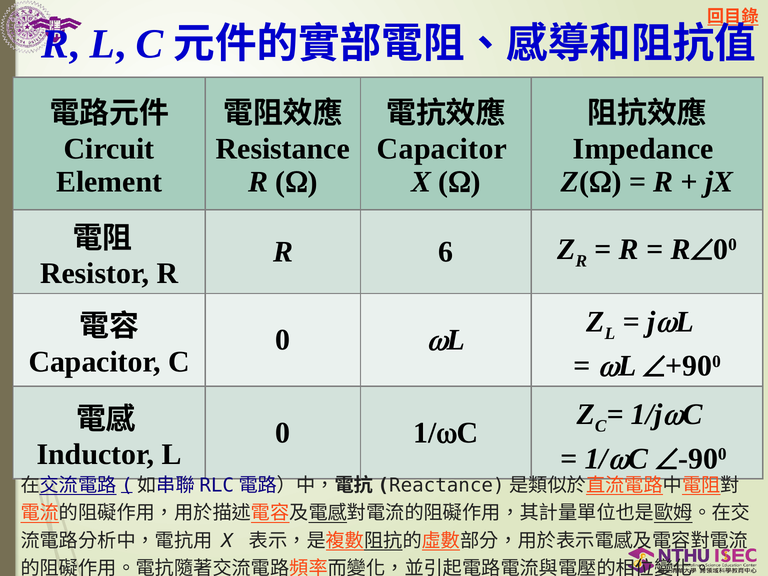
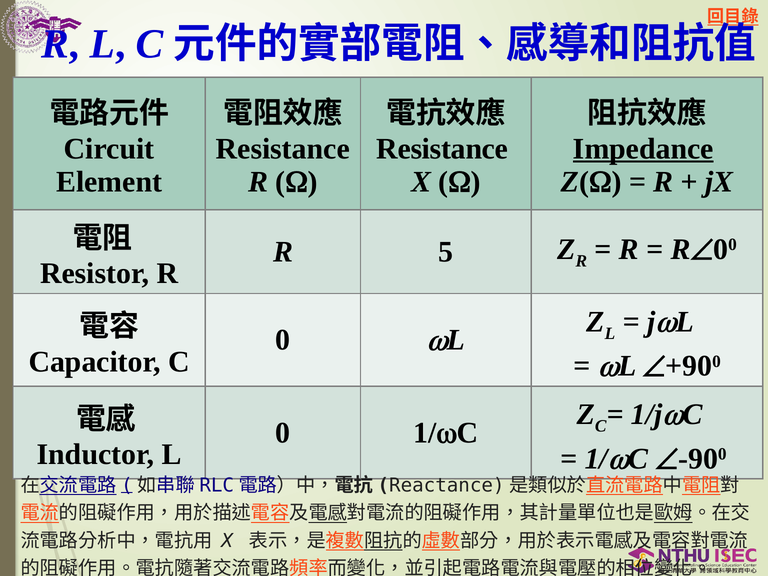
Capacitor at (442, 149): Capacitor -> Resistance
Impedance underline: none -> present
6: 6 -> 5
